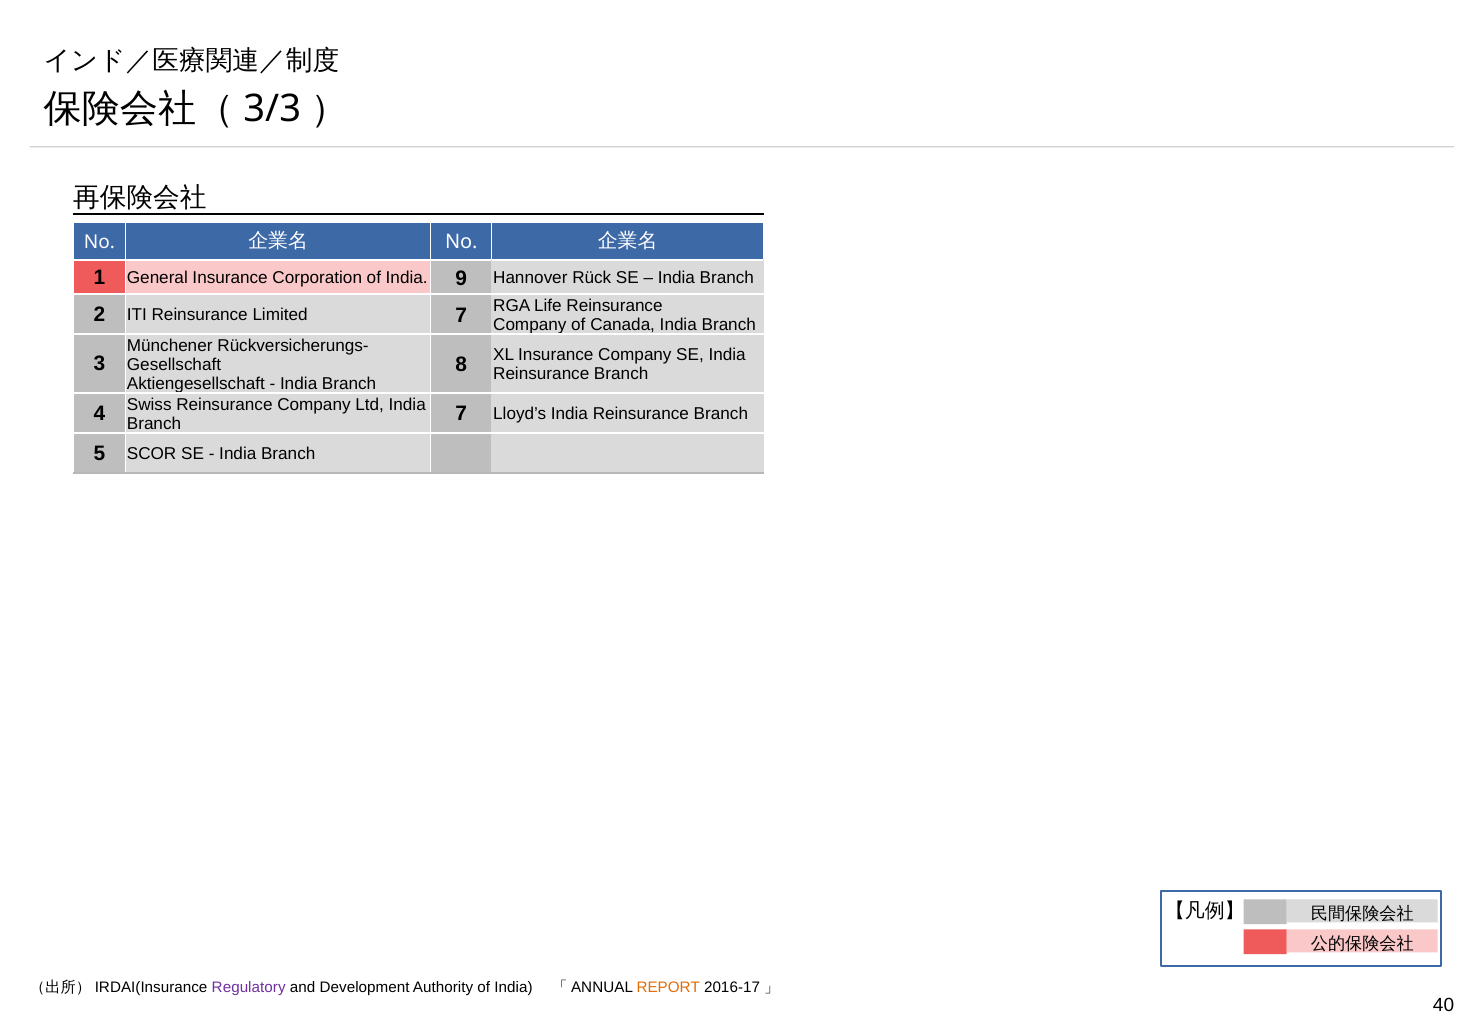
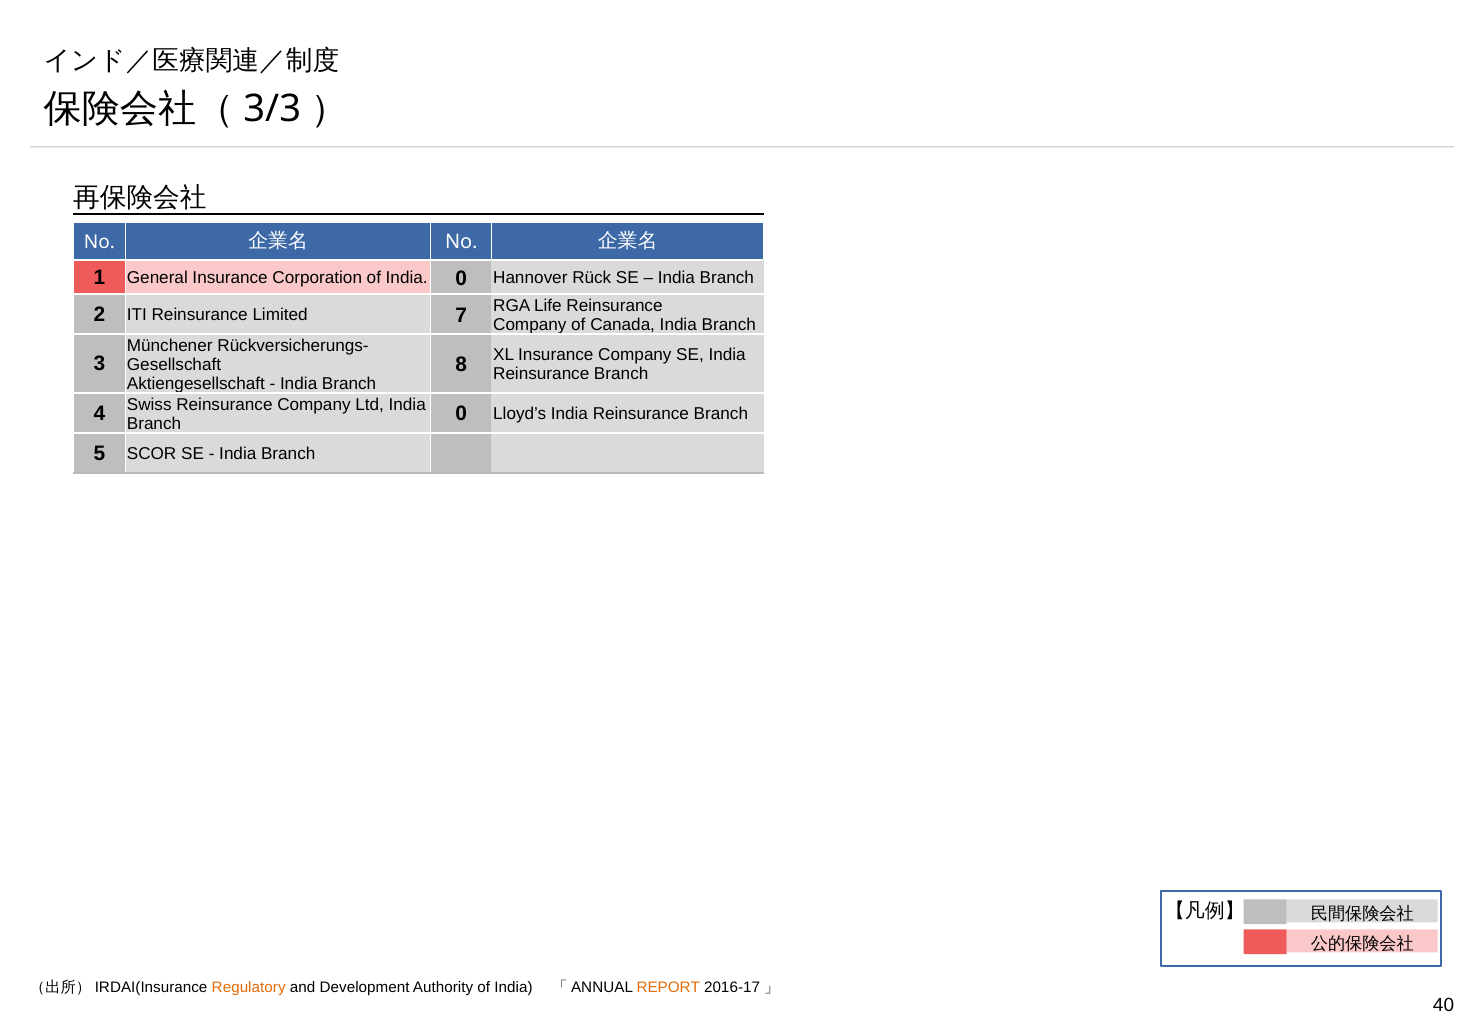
India 9: 9 -> 0
Branch 7: 7 -> 0
Regulatory colour: purple -> orange
